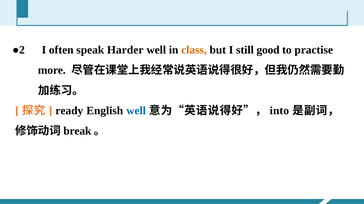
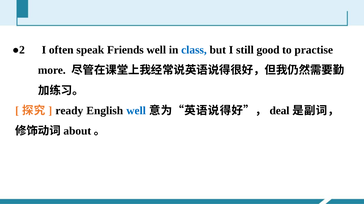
Harder: Harder -> Friends
class colour: orange -> blue
into: into -> deal
break: break -> about
